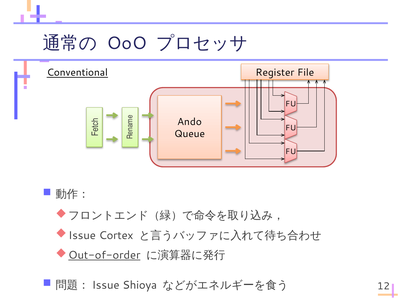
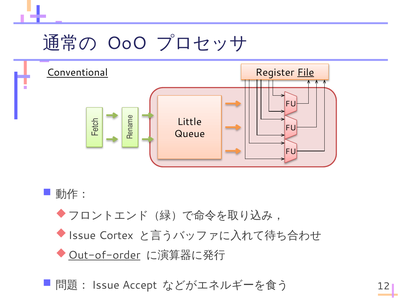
File underline: none -> present
Ando: Ando -> Little
Shioya: Shioya -> Accept
